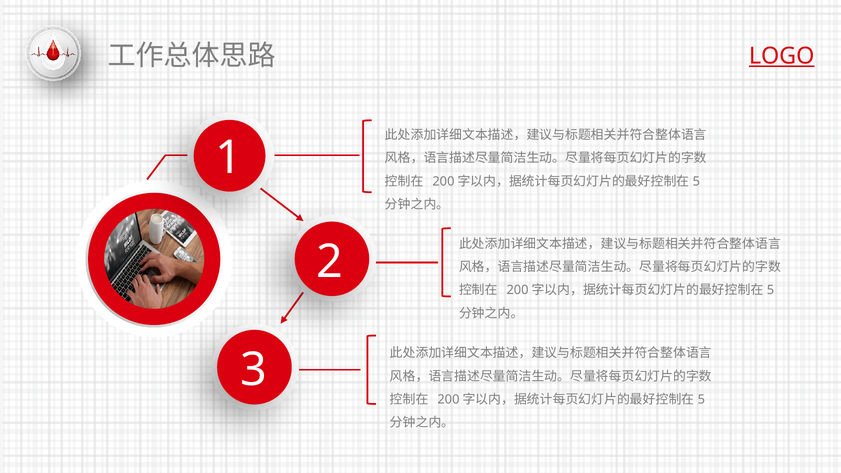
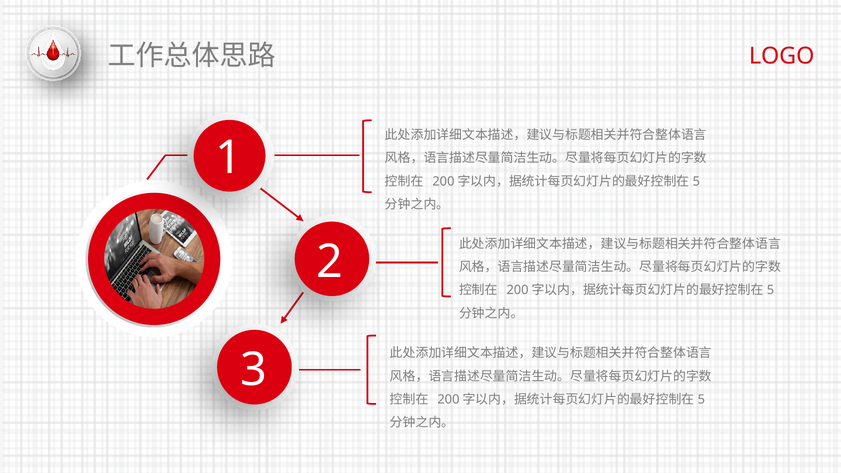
LOGO underline: present -> none
